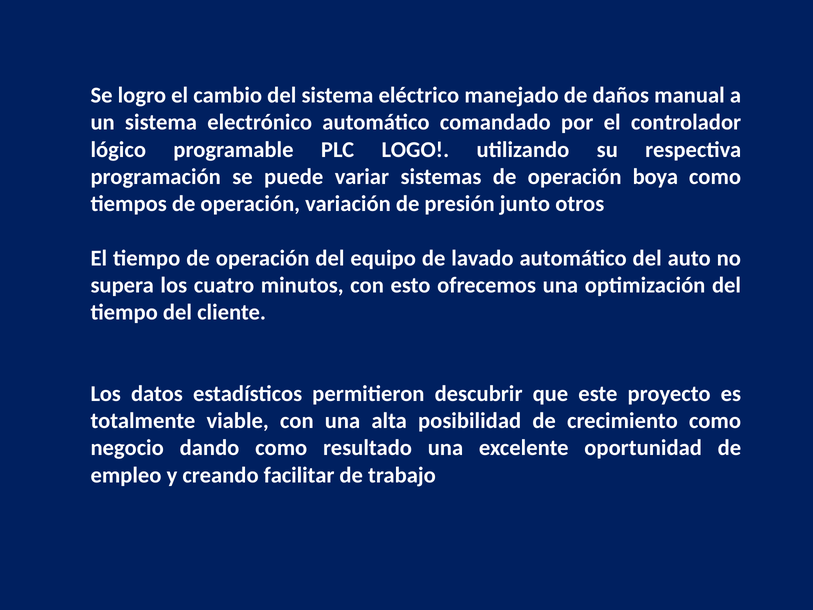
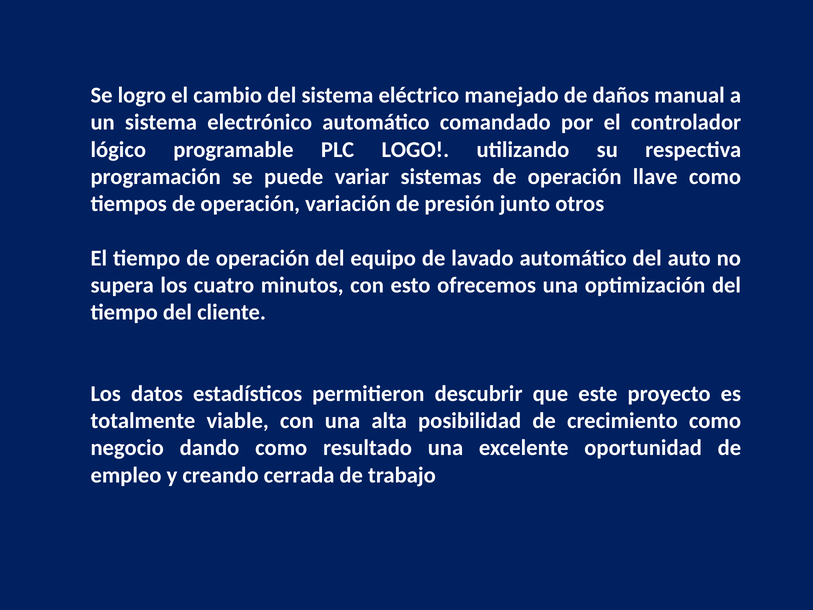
boya: boya -> llave
facilitar: facilitar -> cerrada
